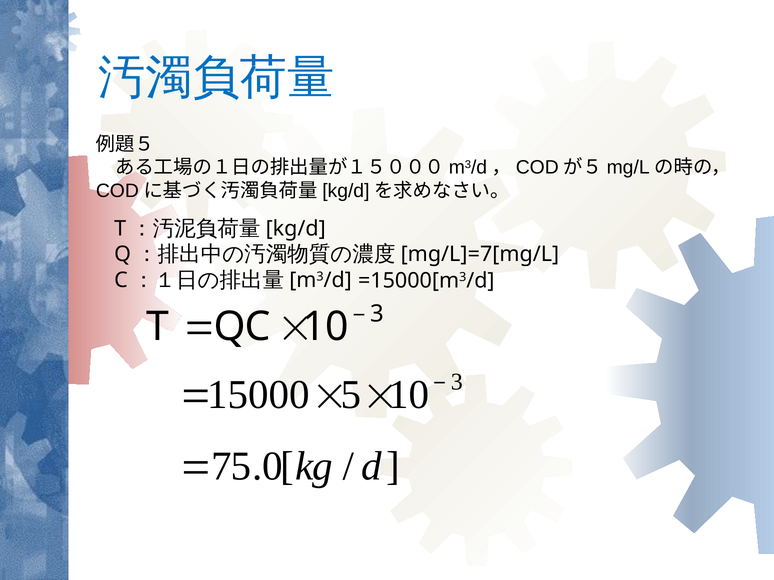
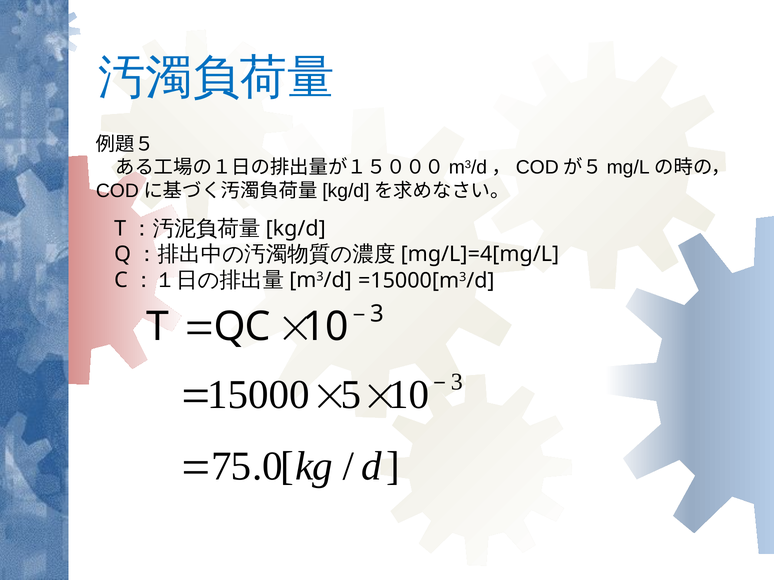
=7[mg/L: =7[mg/L -> =4[mg/L
